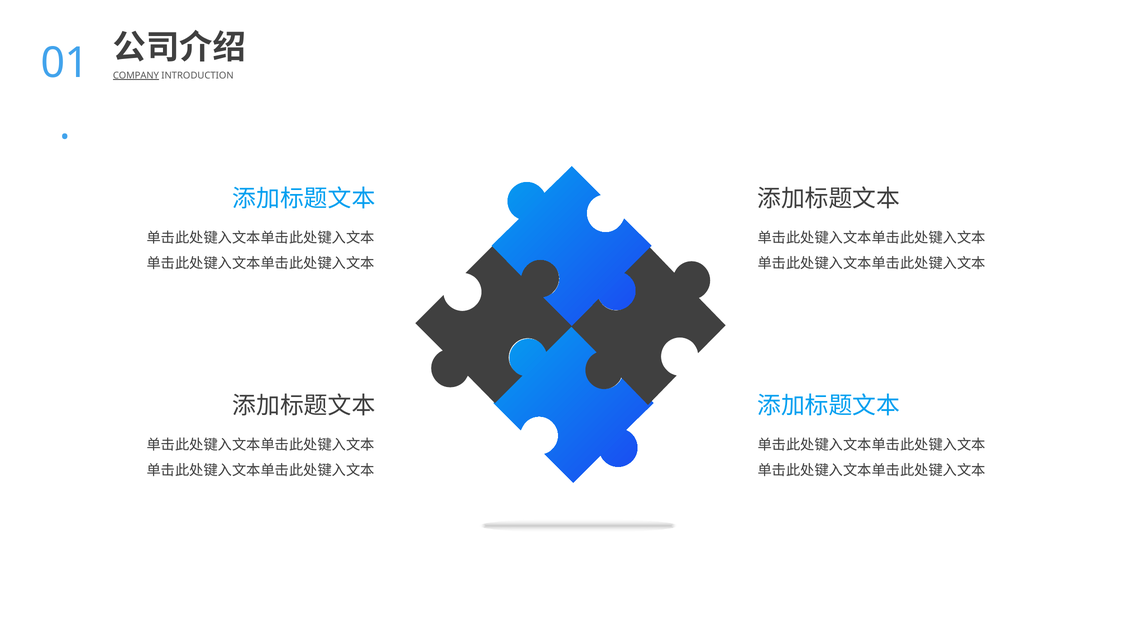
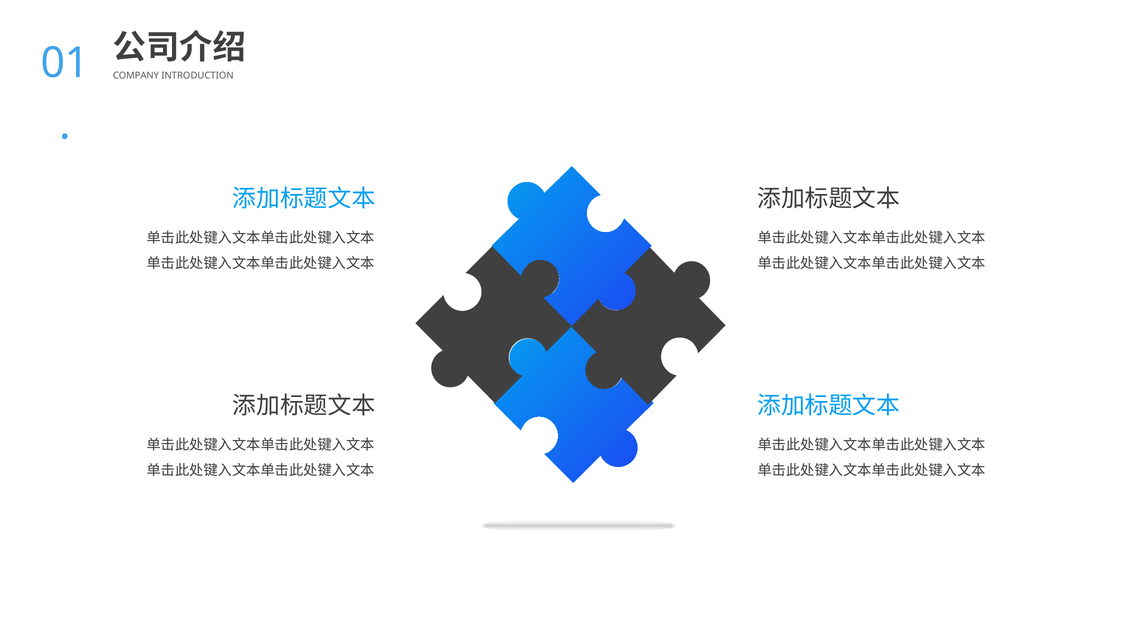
COMPANY underline: present -> none
